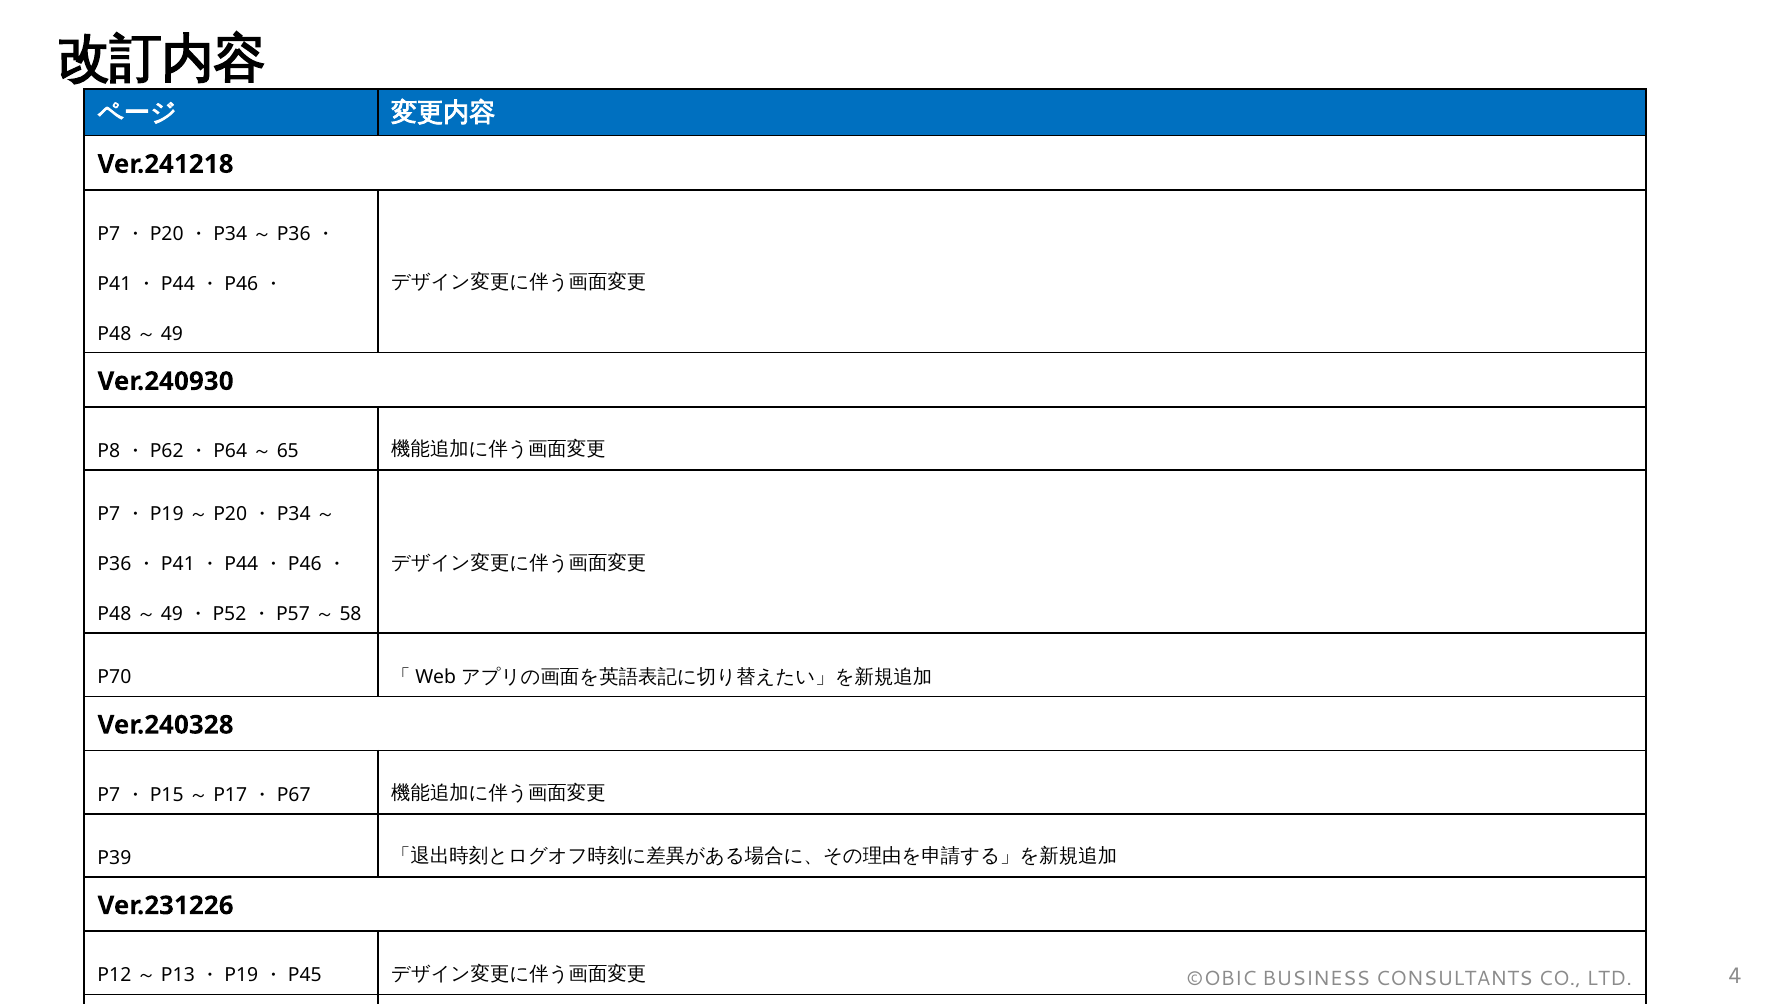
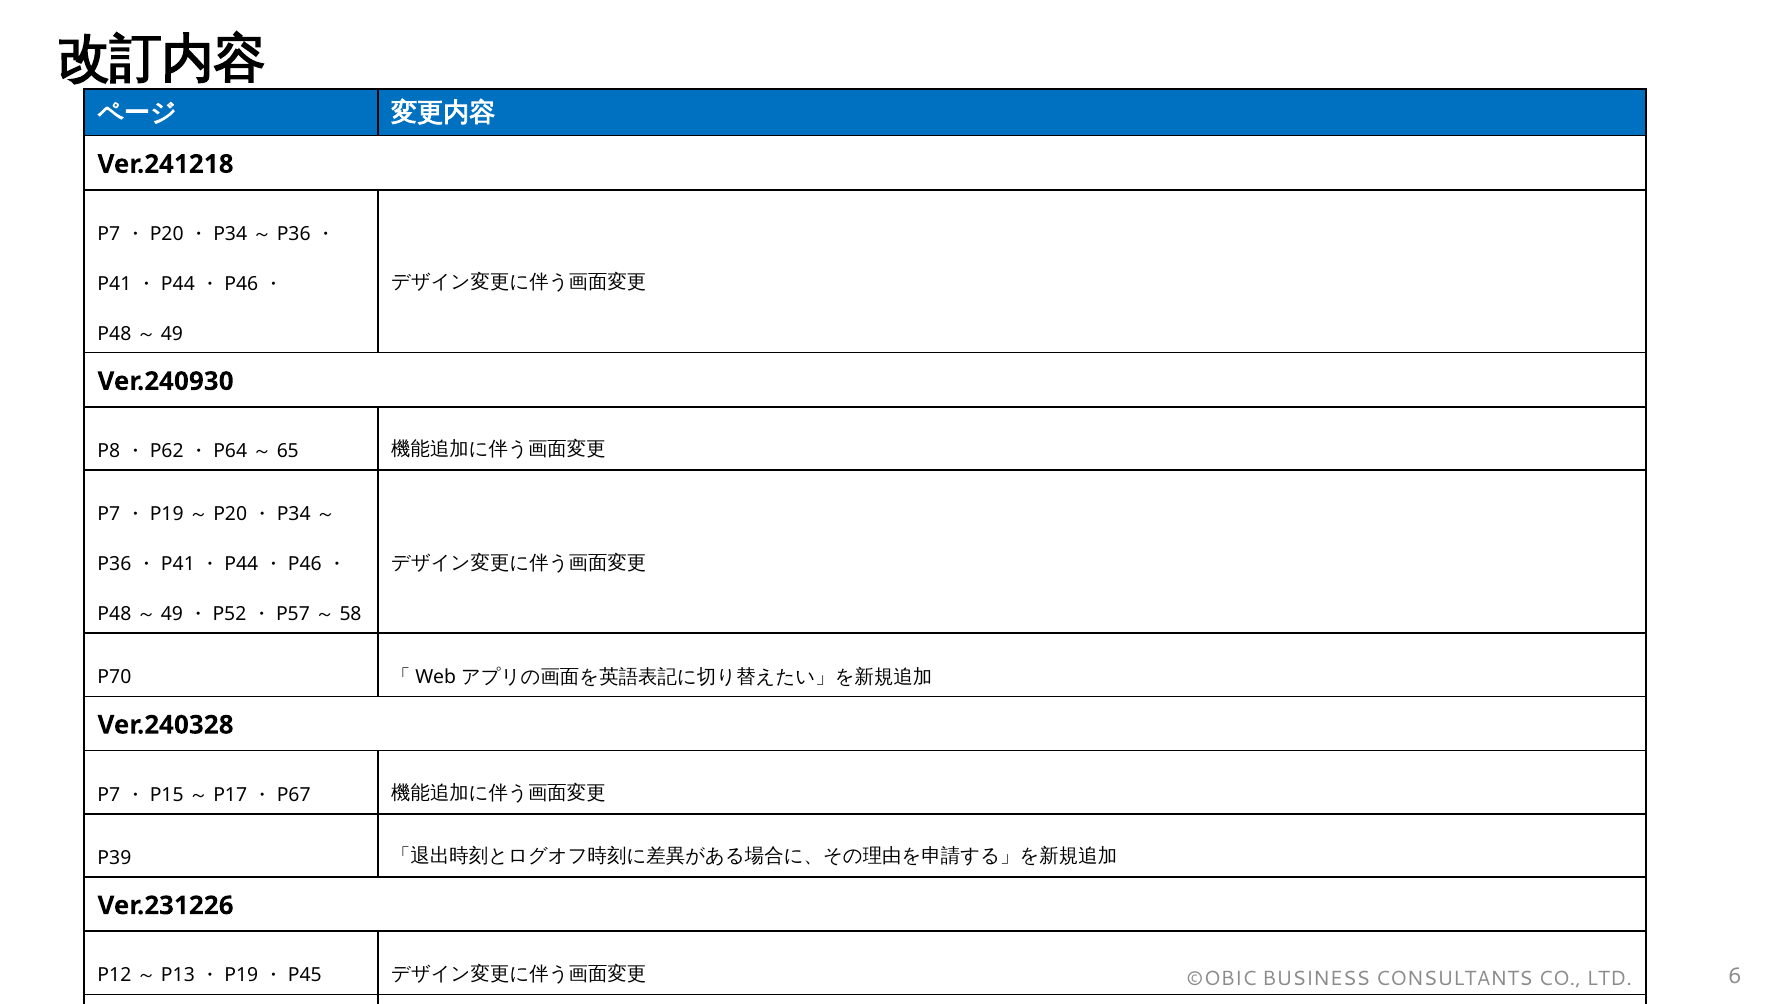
4: 4 -> 6
